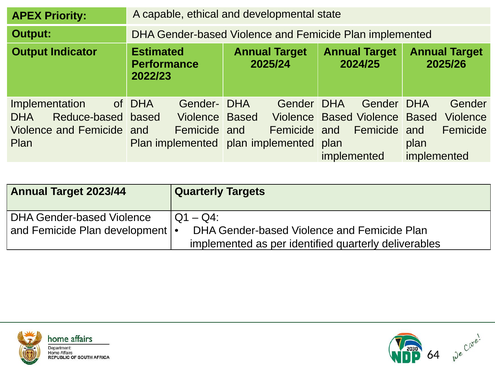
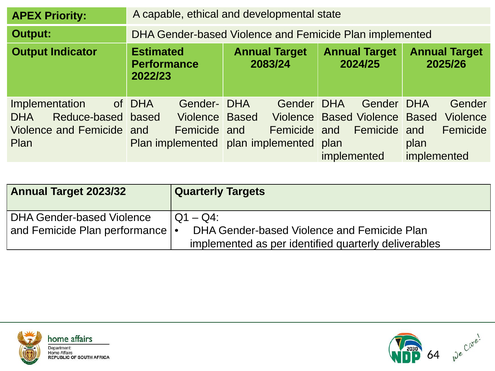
2025/24: 2025/24 -> 2083/24
2023/44: 2023/44 -> 2023/32
Plan development: development -> performance
